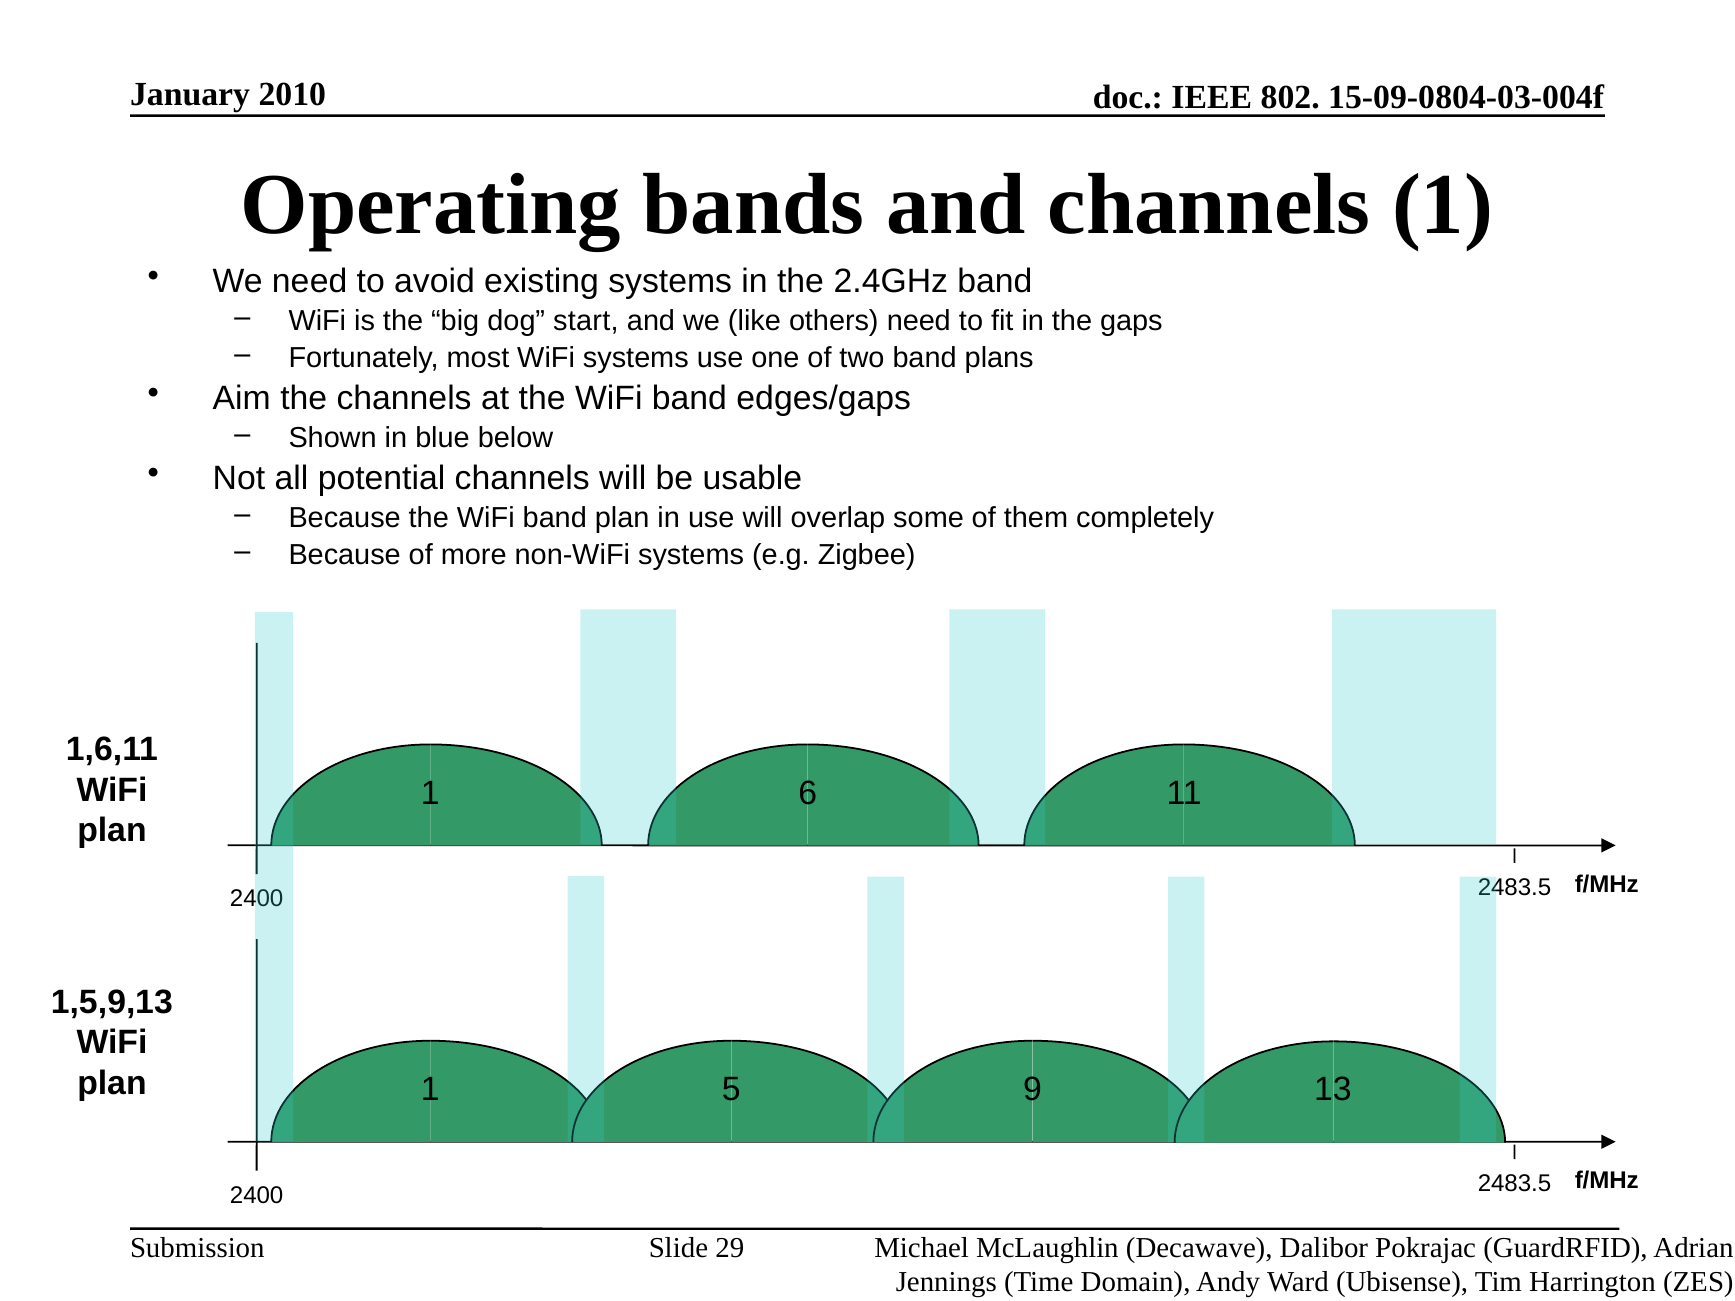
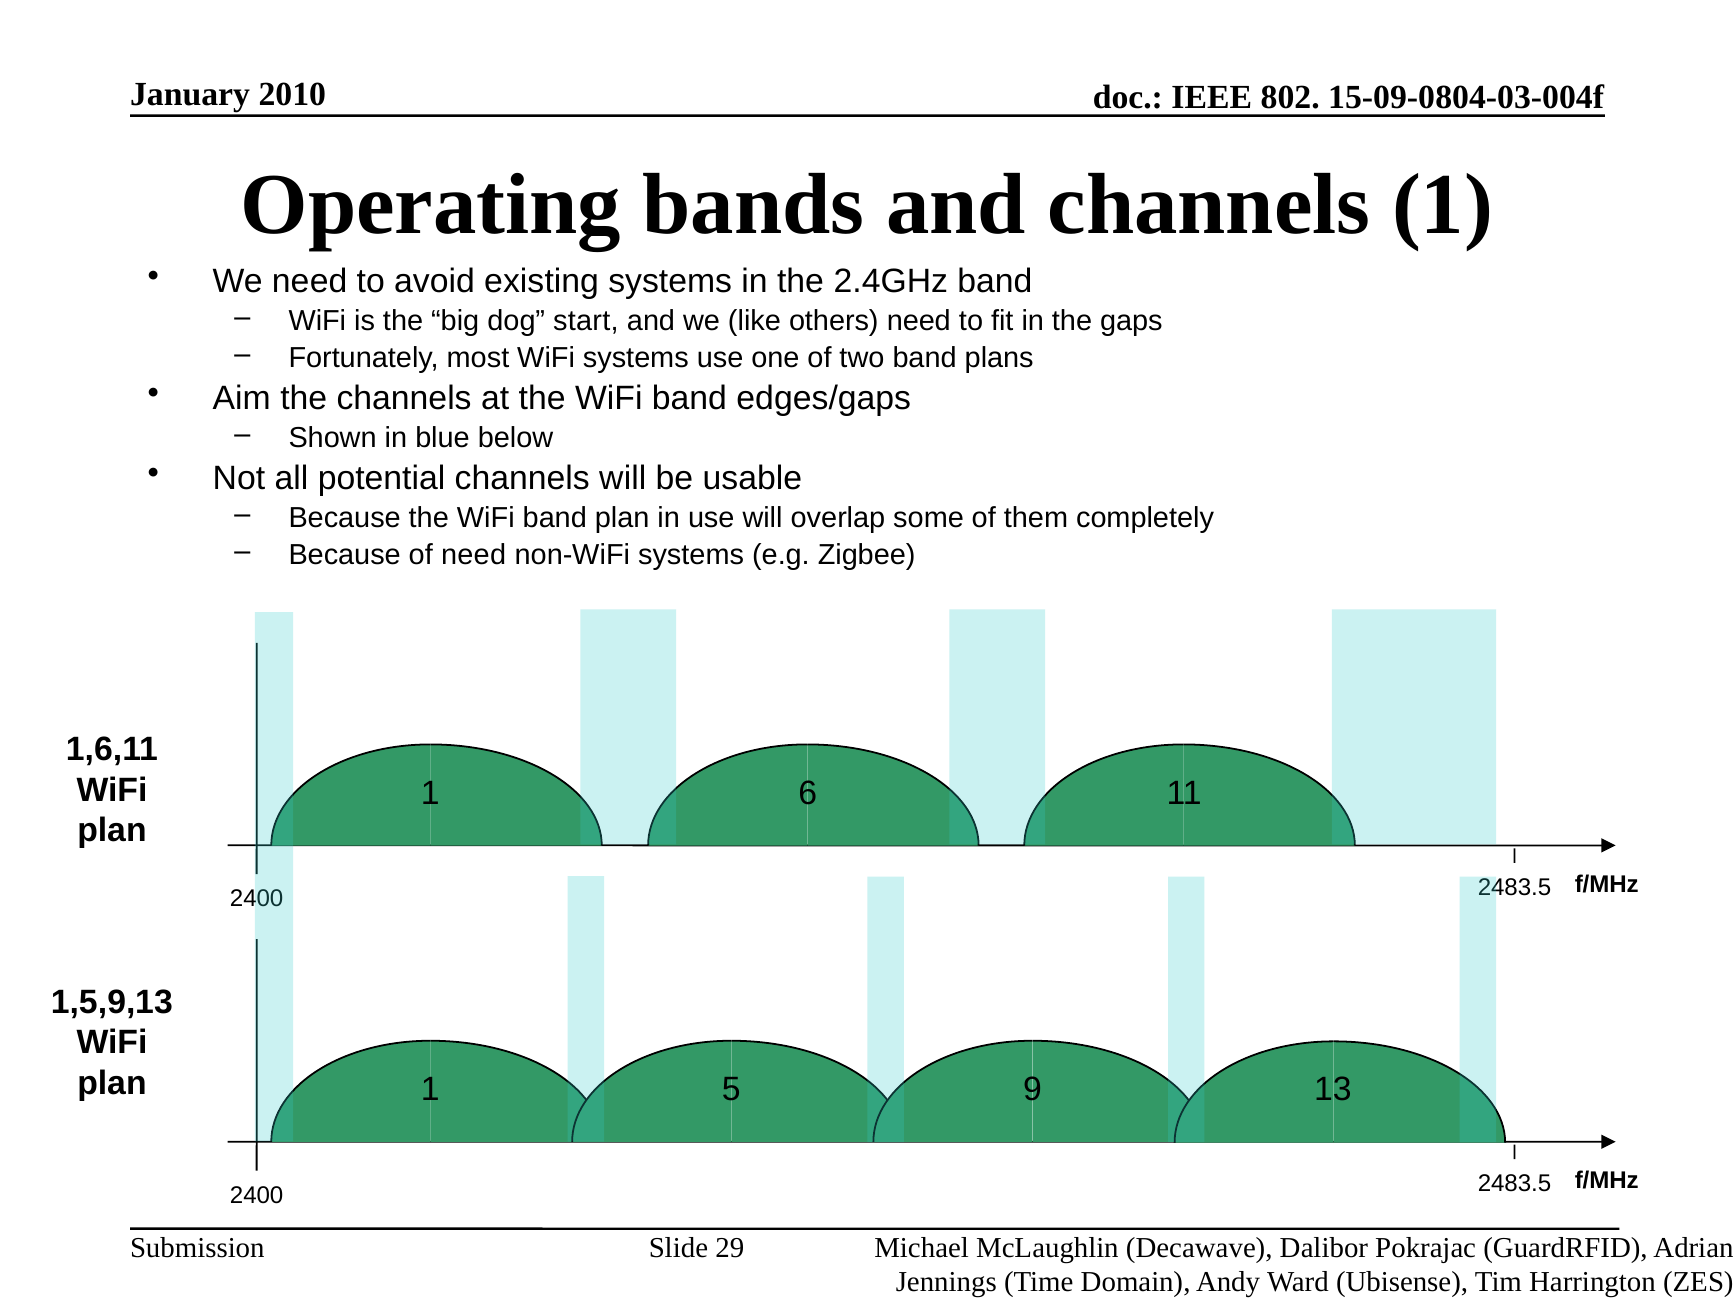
of more: more -> need
